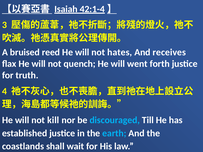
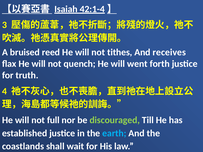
hates: hates -> tithes
kill: kill -> full
discouraged colour: light blue -> light green
